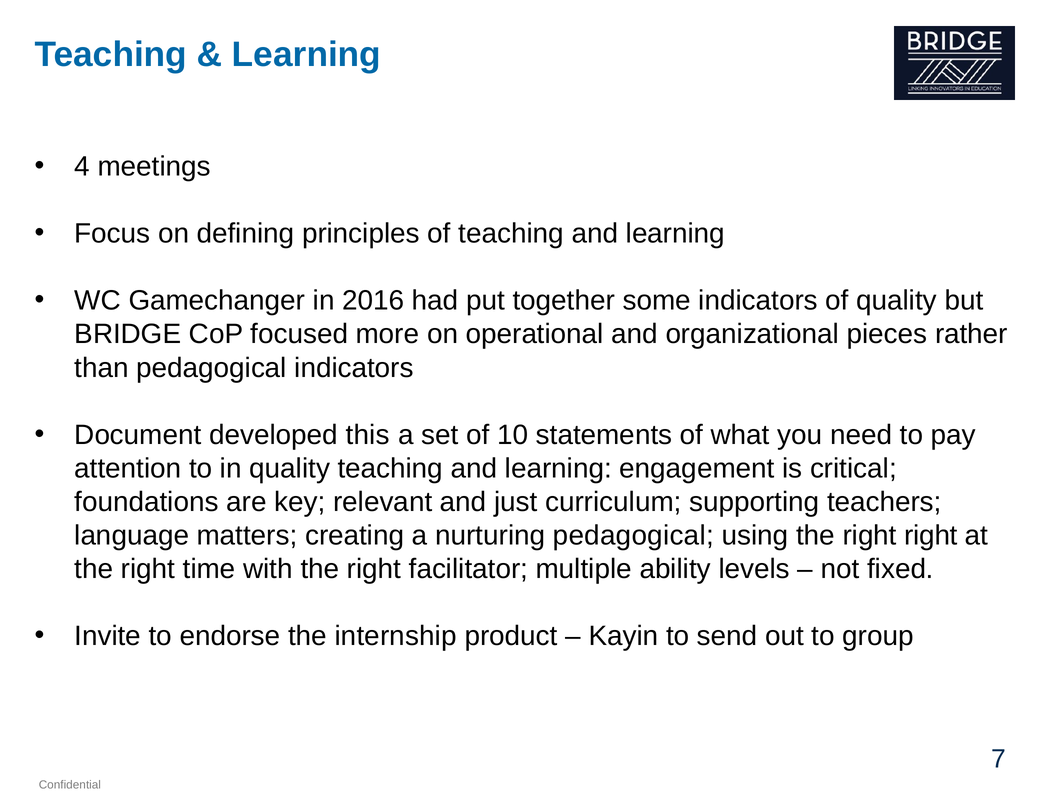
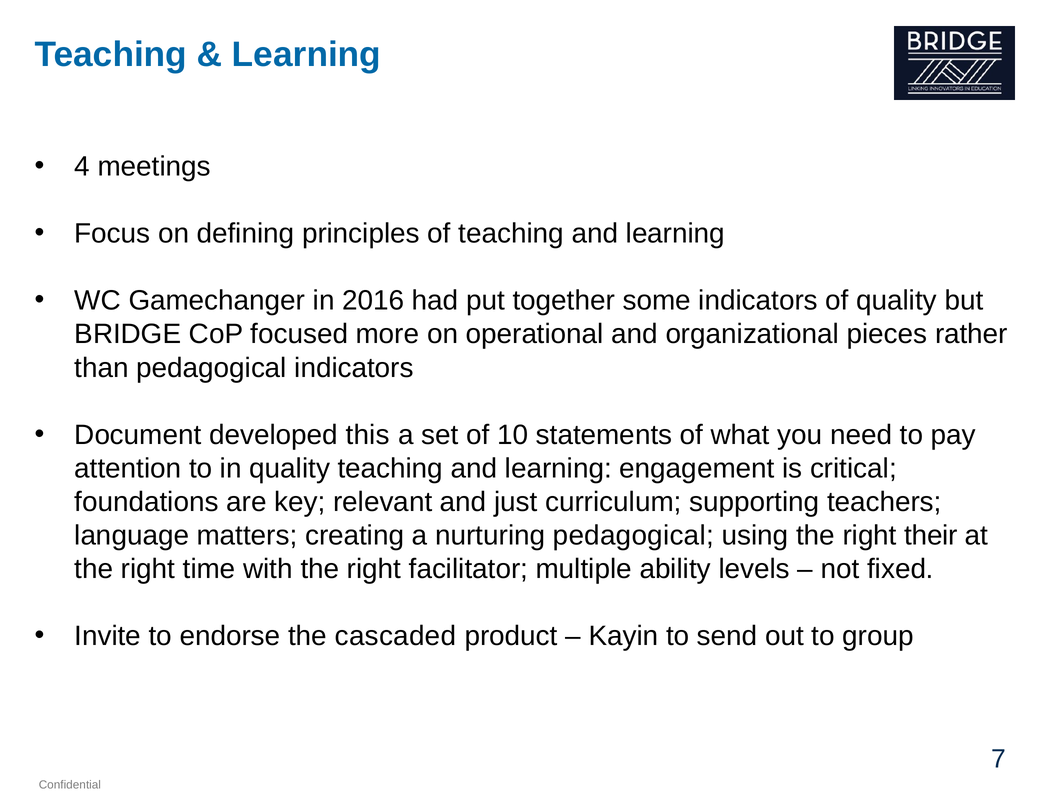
right right: right -> their
internship: internship -> cascaded
